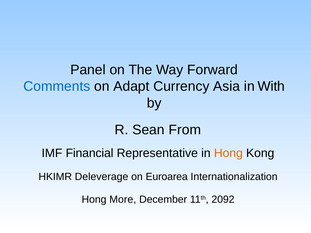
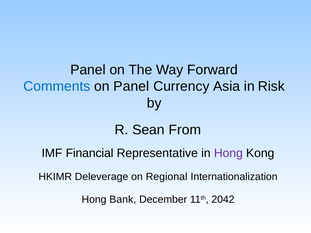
on Adapt: Adapt -> Panel
With: With -> Risk
Hong at (228, 153) colour: orange -> purple
Euroarea: Euroarea -> Regional
More: More -> Bank
2092: 2092 -> 2042
